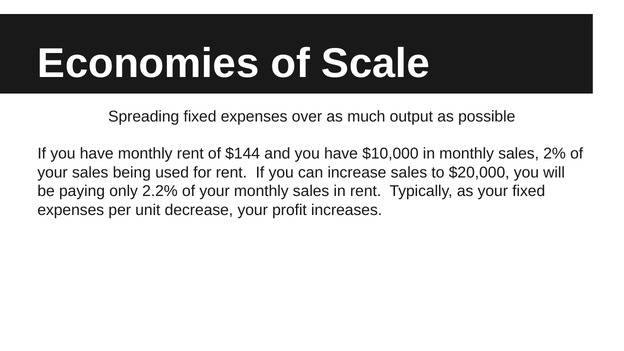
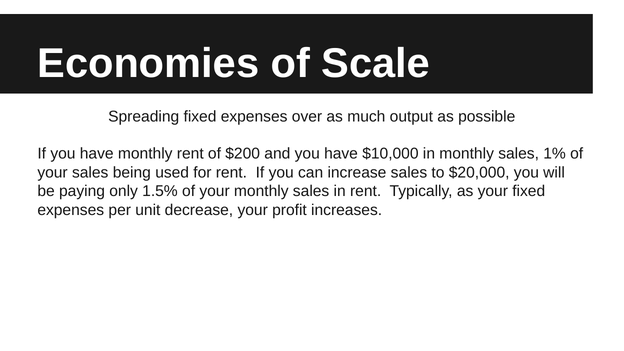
$144: $144 -> $200
2%: 2% -> 1%
2.2%: 2.2% -> 1.5%
